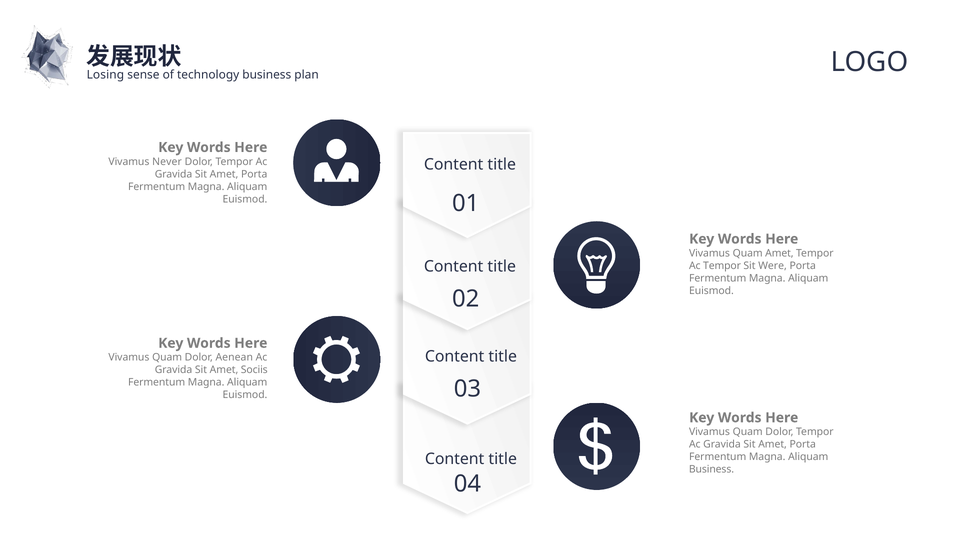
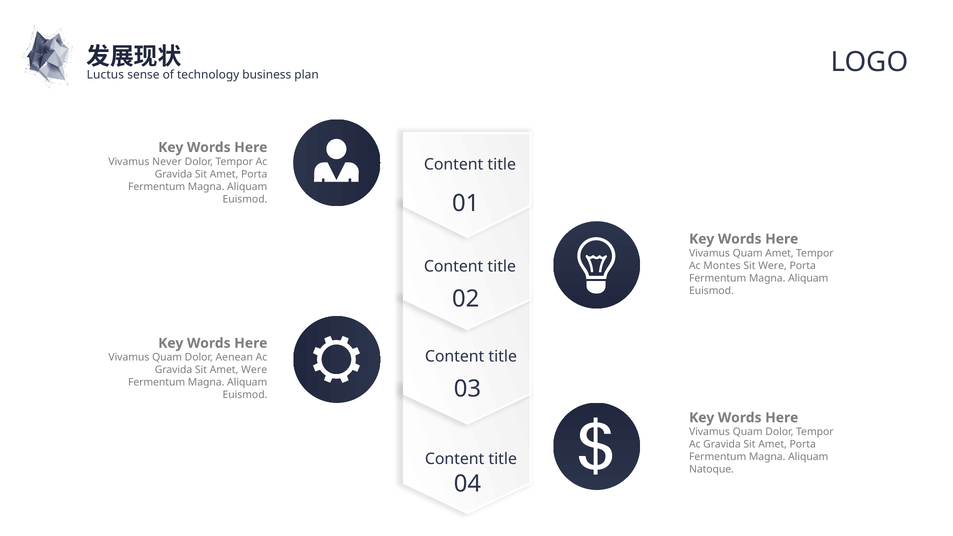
Losing: Losing -> Luctus
Ac Tempor: Tempor -> Montes
Amet Sociis: Sociis -> Were
Business at (711, 470): Business -> Natoque
